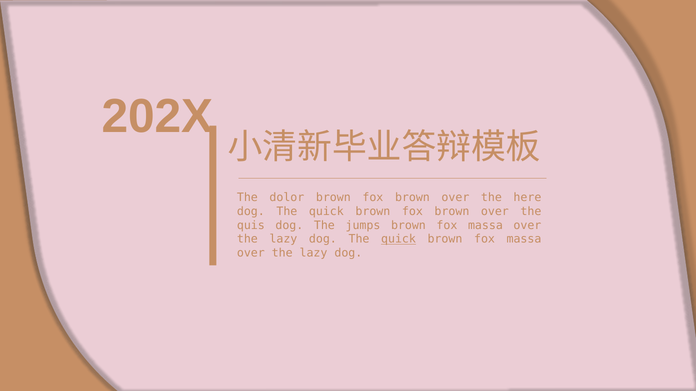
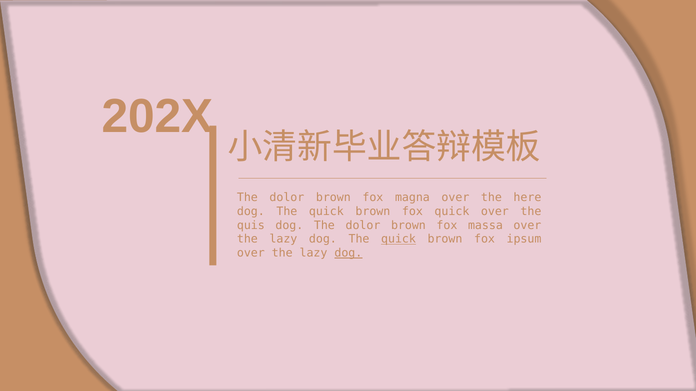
brown at (412, 198): brown -> magna
quick brown fox brown: brown -> quick
dog The jumps: jumps -> dolor
massa at (524, 239): massa -> ipsum
dog at (348, 253) underline: none -> present
